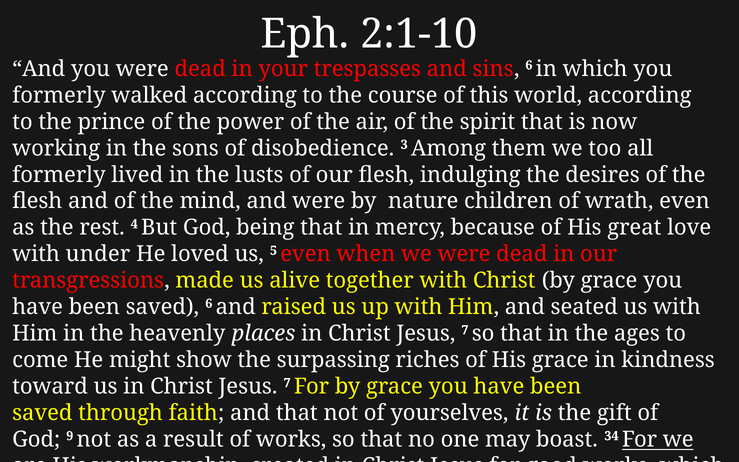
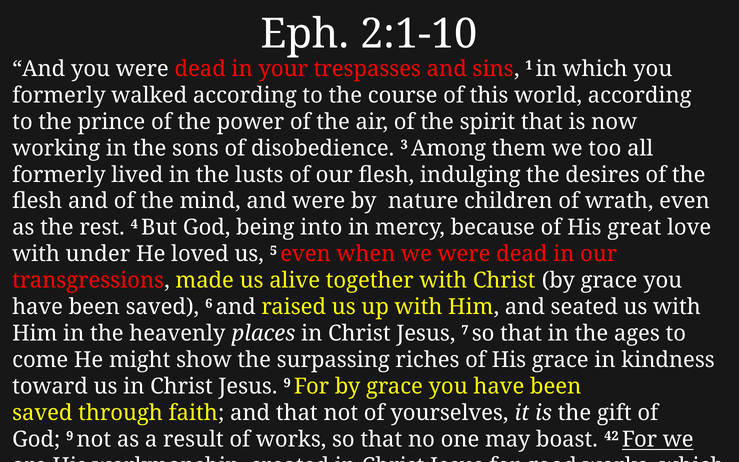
sins 6: 6 -> 1
being that: that -> into
7 at (287, 383): 7 -> 9
34: 34 -> 42
